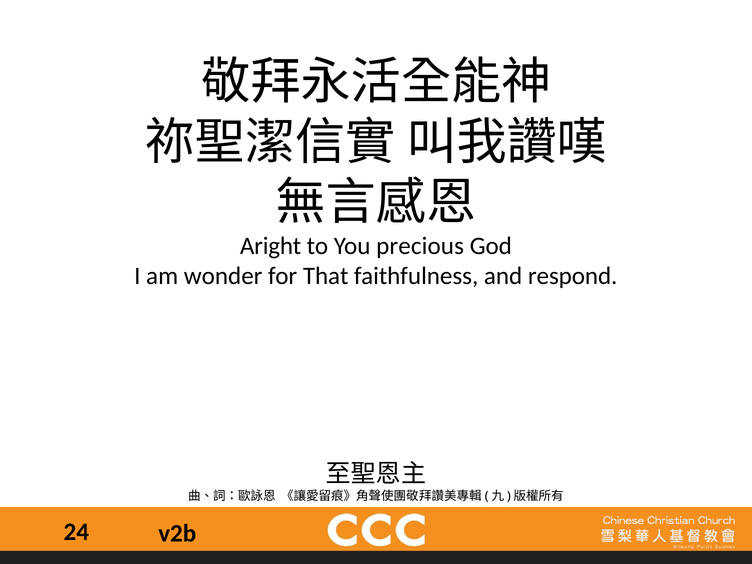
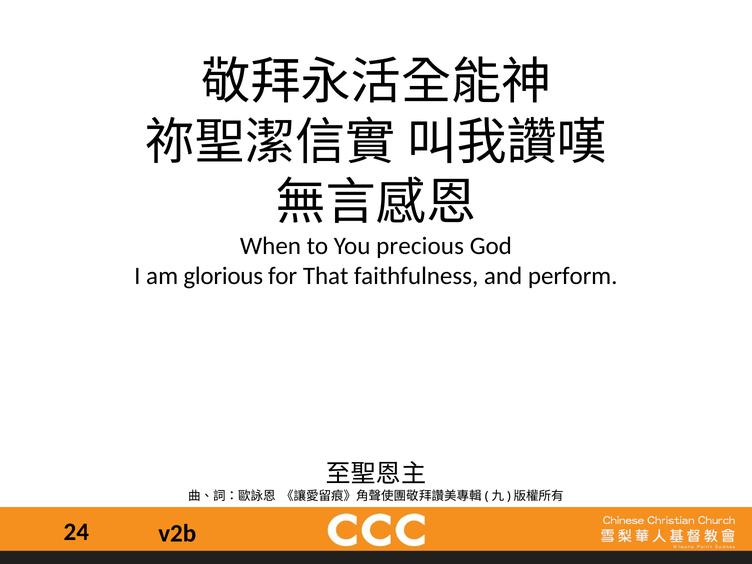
Aright: Aright -> When
wonder: wonder -> glorious
respond: respond -> perform
